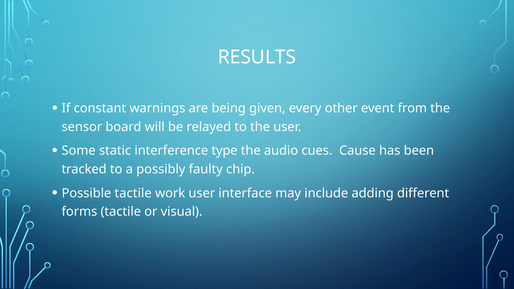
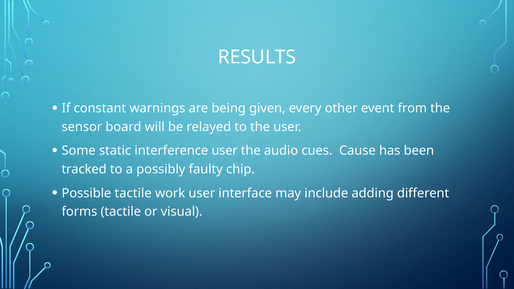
interference type: type -> user
